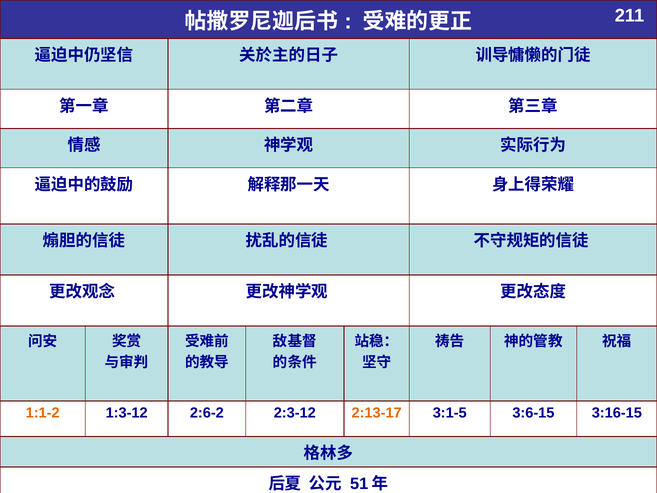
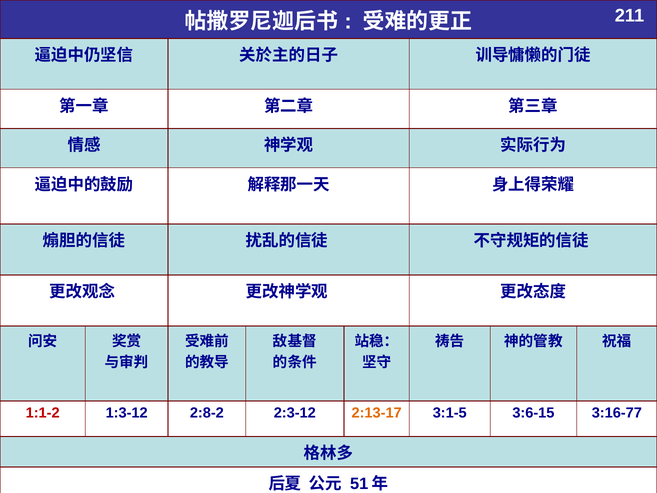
1:1-2 colour: orange -> red
2:6-2: 2:6-2 -> 2:8-2
3:16-15: 3:16-15 -> 3:16-77
